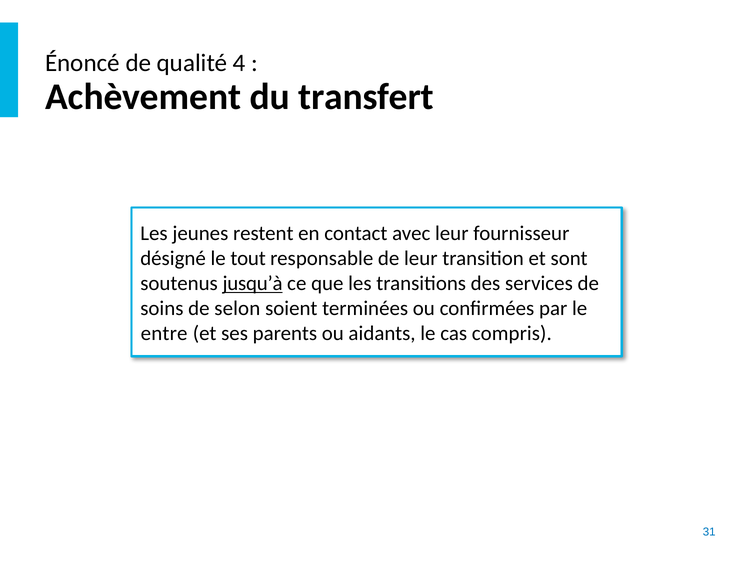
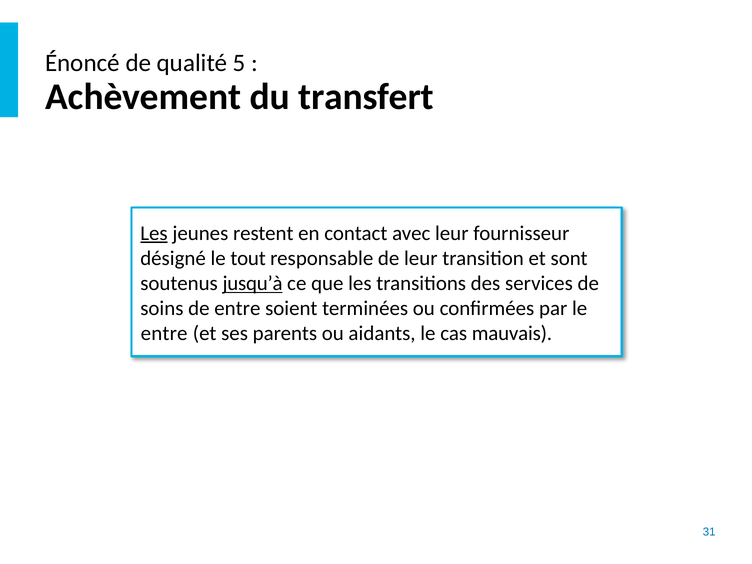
4: 4 -> 5
Les at (154, 233) underline: none -> present
de selon: selon -> entre
compris: compris -> mauvais
